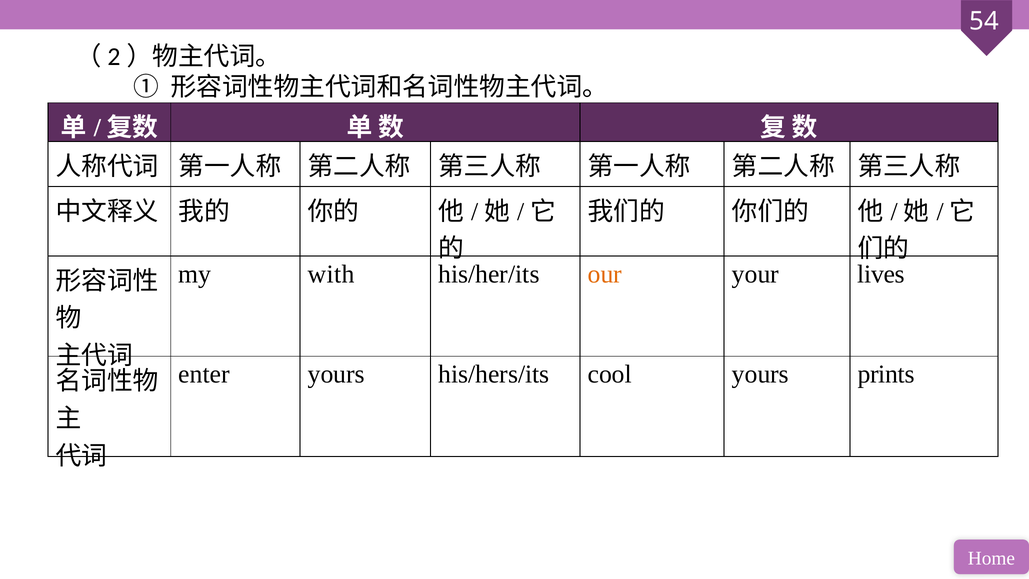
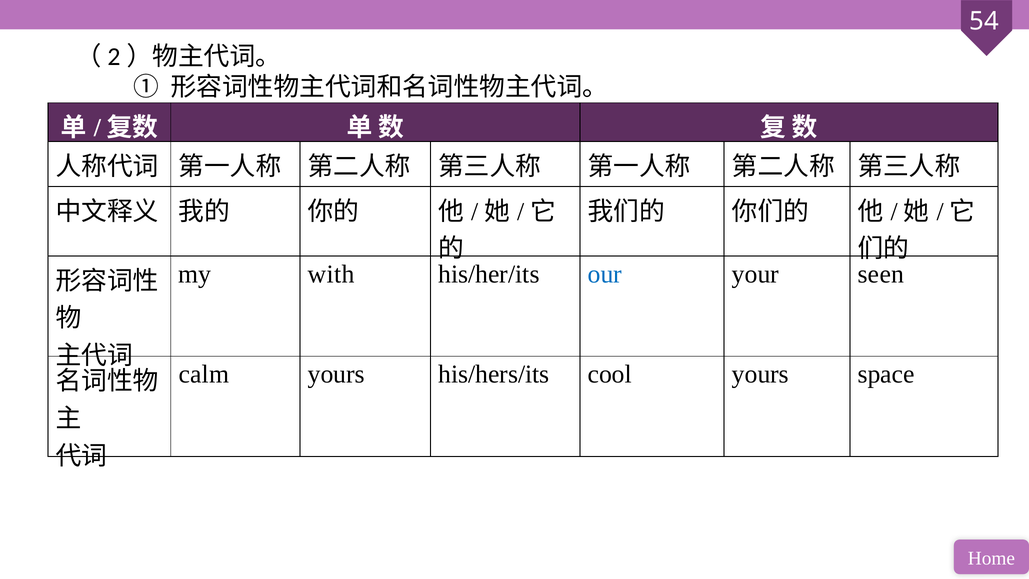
our colour: orange -> blue
lives: lives -> seen
enter: enter -> calm
prints: prints -> space
